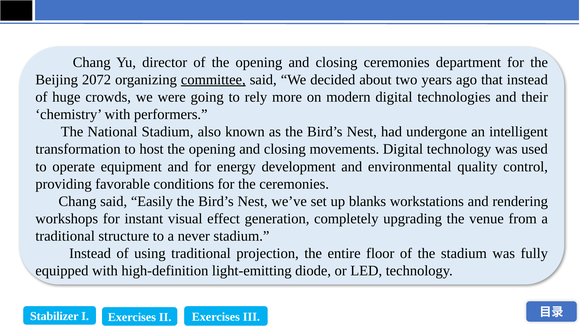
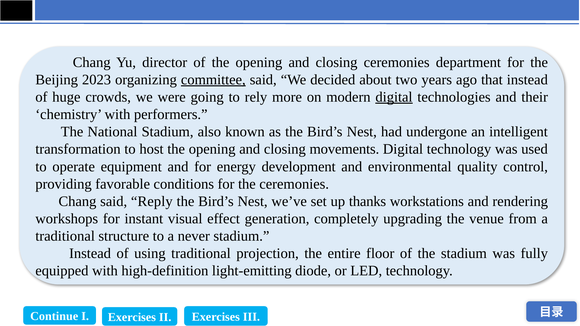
2072: 2072 -> 2023
digital at (394, 97) underline: none -> present
Easily: Easily -> Reply
blanks: blanks -> thanks
Stabilizer: Stabilizer -> Continue
